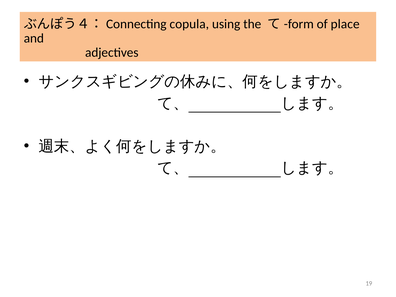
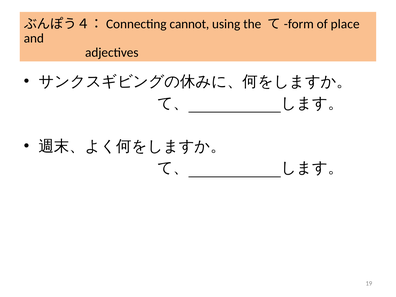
copula: copula -> cannot
